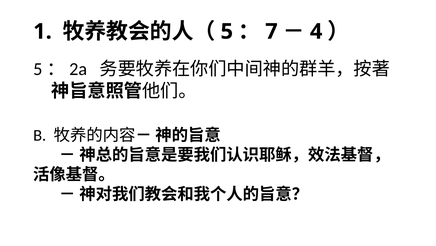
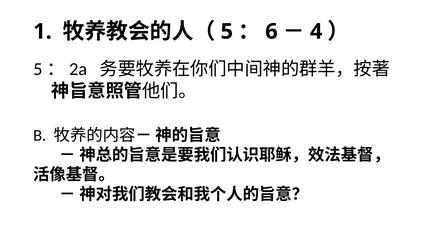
7: 7 -> 6
